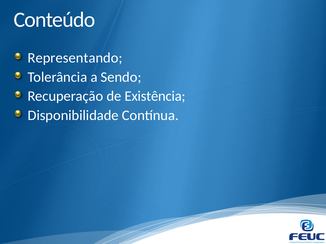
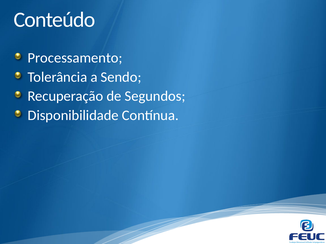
Representando: Representando -> Processamento
Existência: Existência -> Segundos
